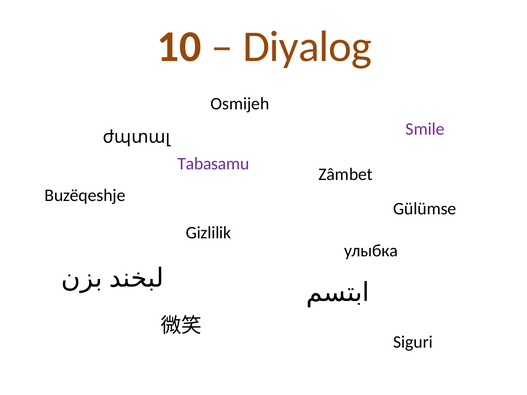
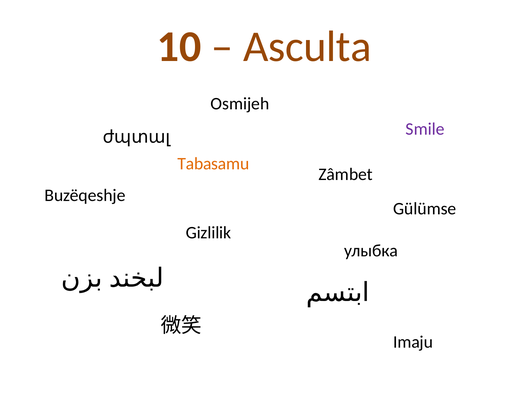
Diyalog: Diyalog -> Asculta
Tabasamu colour: purple -> orange
Siguri: Siguri -> Imaju
